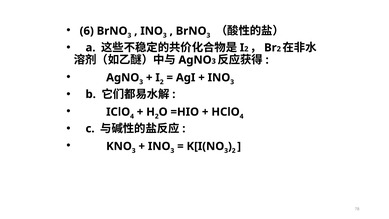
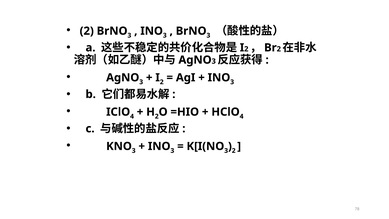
6 at (87, 31): 6 -> 2
